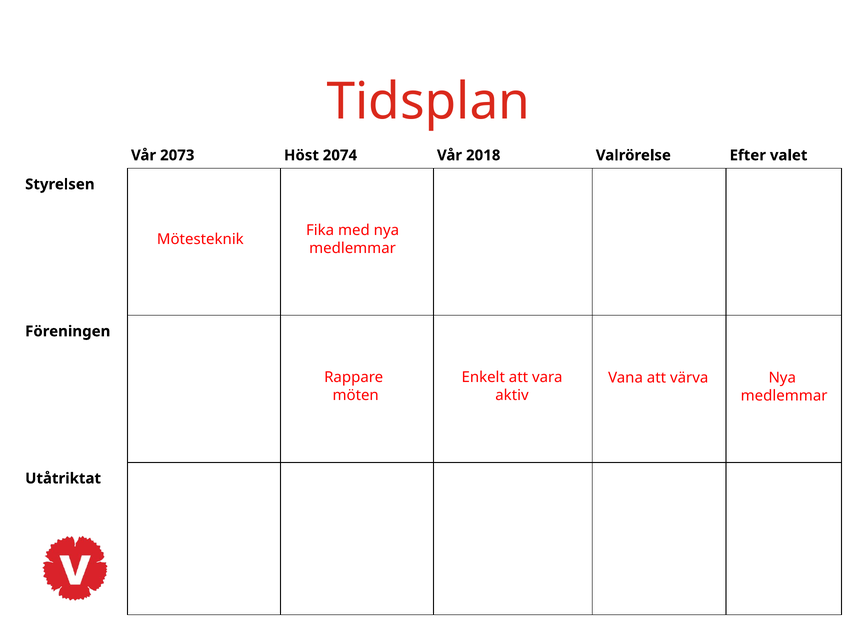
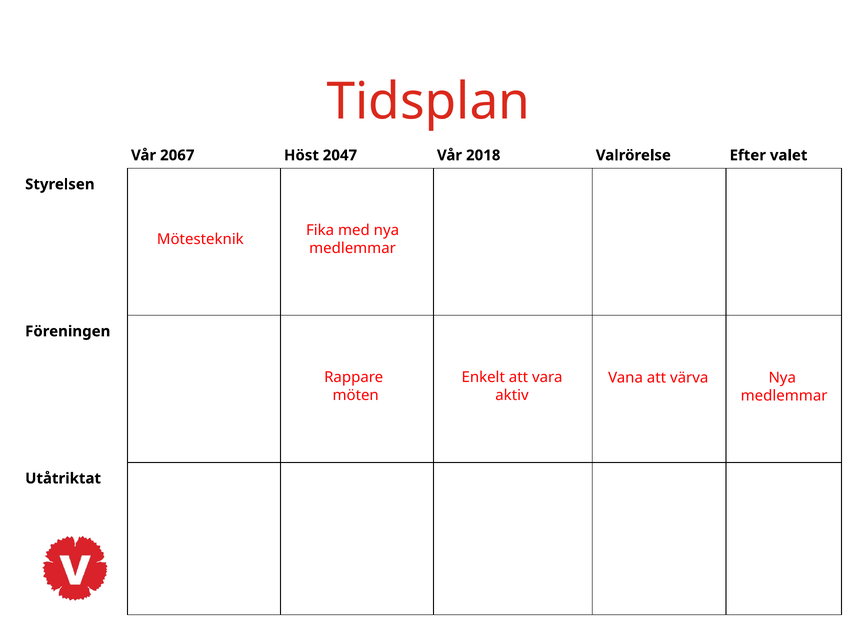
2073: 2073 -> 2067
2074: 2074 -> 2047
